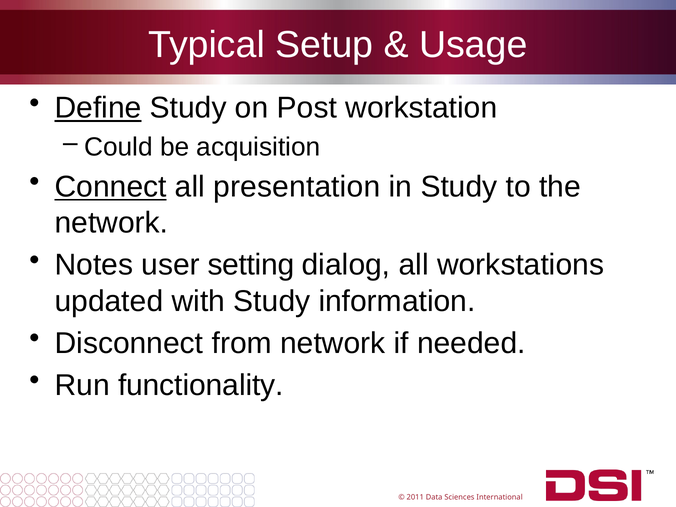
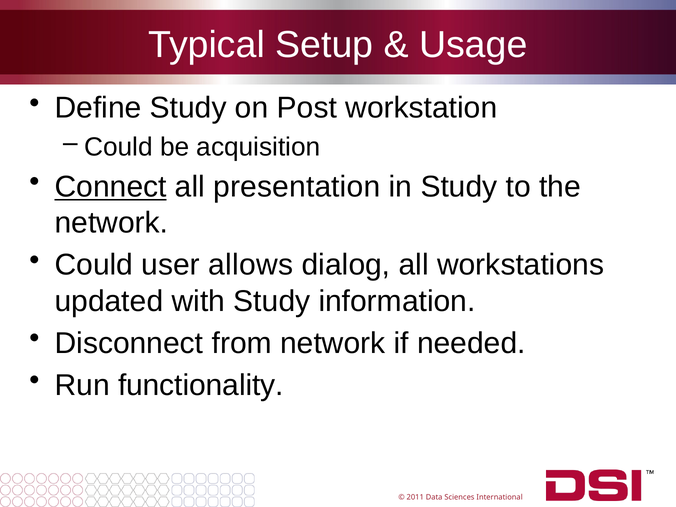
Define underline: present -> none
Notes at (94, 265): Notes -> Could
setting: setting -> allows
